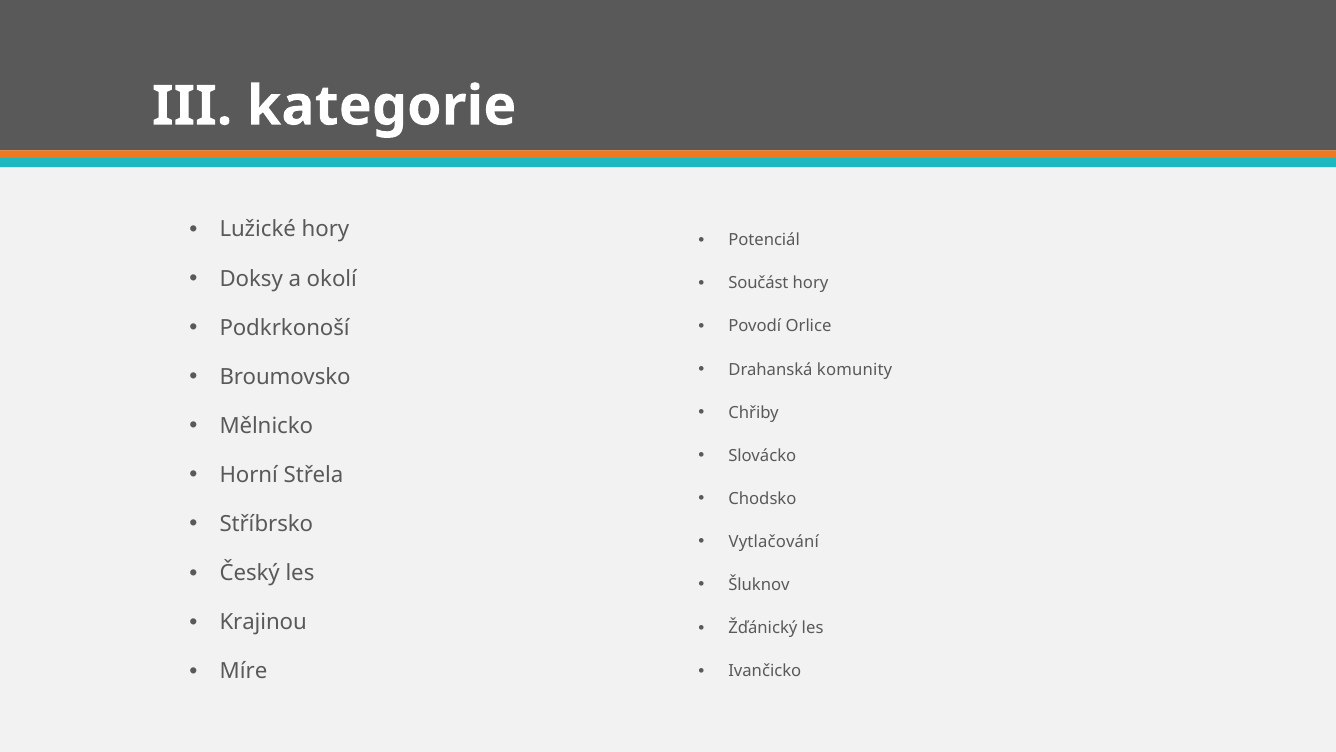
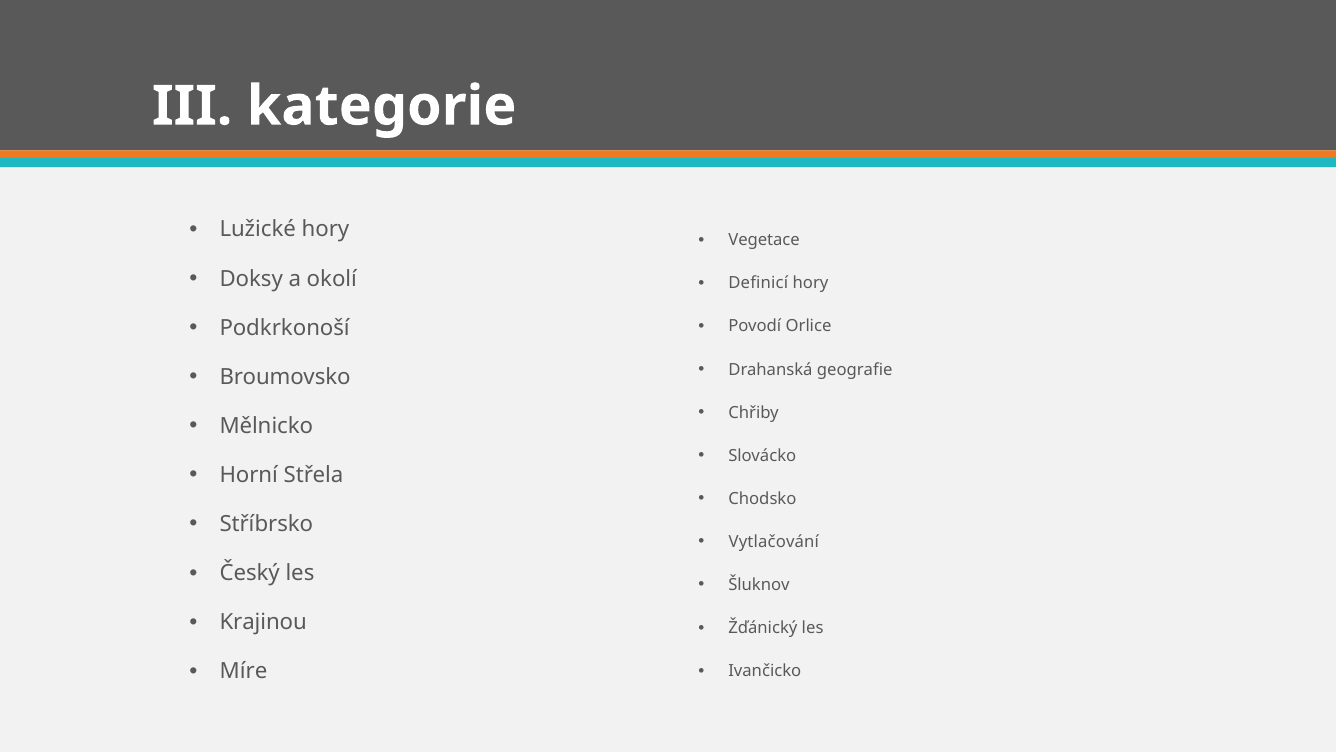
Potenciál: Potenciál -> Vegetace
Součást: Součást -> Definicí
komunity: komunity -> geografie
